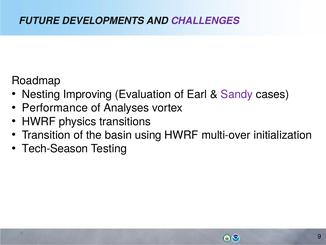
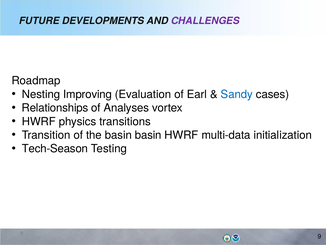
Sandy colour: purple -> blue
Performance: Performance -> Relationships
basin using: using -> basin
multi-over: multi-over -> multi-data
